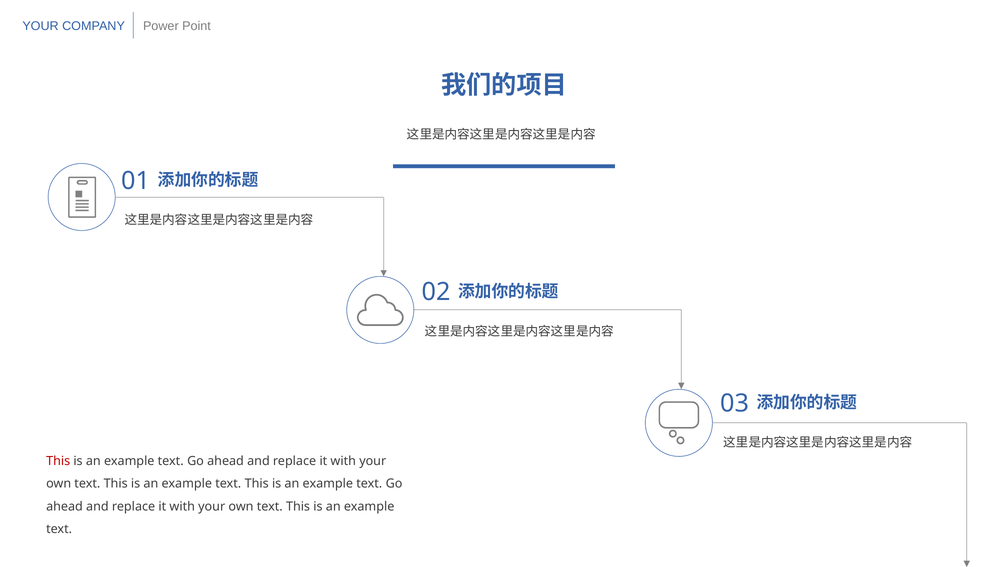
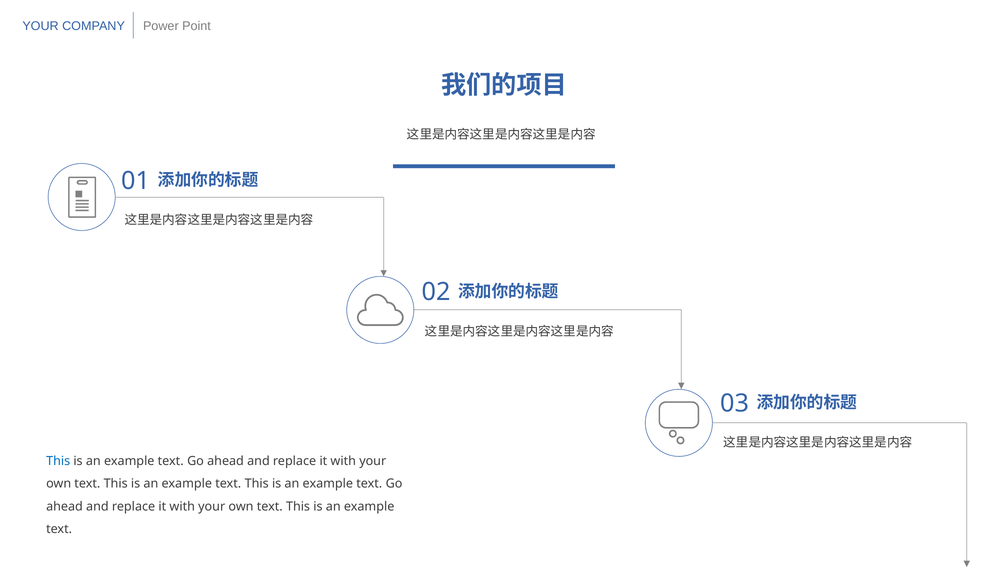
This at (58, 461) colour: red -> blue
